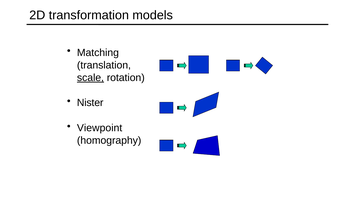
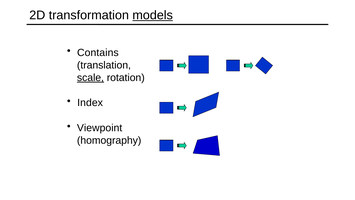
models underline: none -> present
Matching: Matching -> Contains
Nister: Nister -> Index
